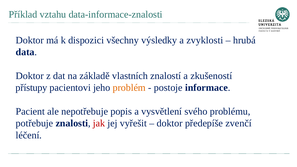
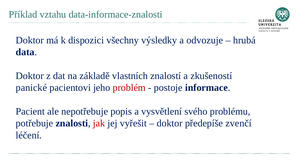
zvyklosti: zvyklosti -> odvozuje
přístupy: přístupy -> panické
problém colour: orange -> red
